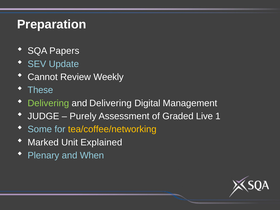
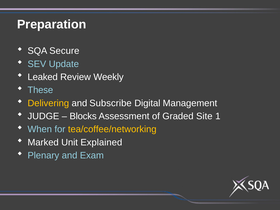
Papers: Papers -> Secure
Cannot: Cannot -> Leaked
Delivering at (48, 103) colour: light green -> yellow
and Delivering: Delivering -> Subscribe
Purely: Purely -> Blocks
Live: Live -> Site
Some: Some -> When
When: When -> Exam
